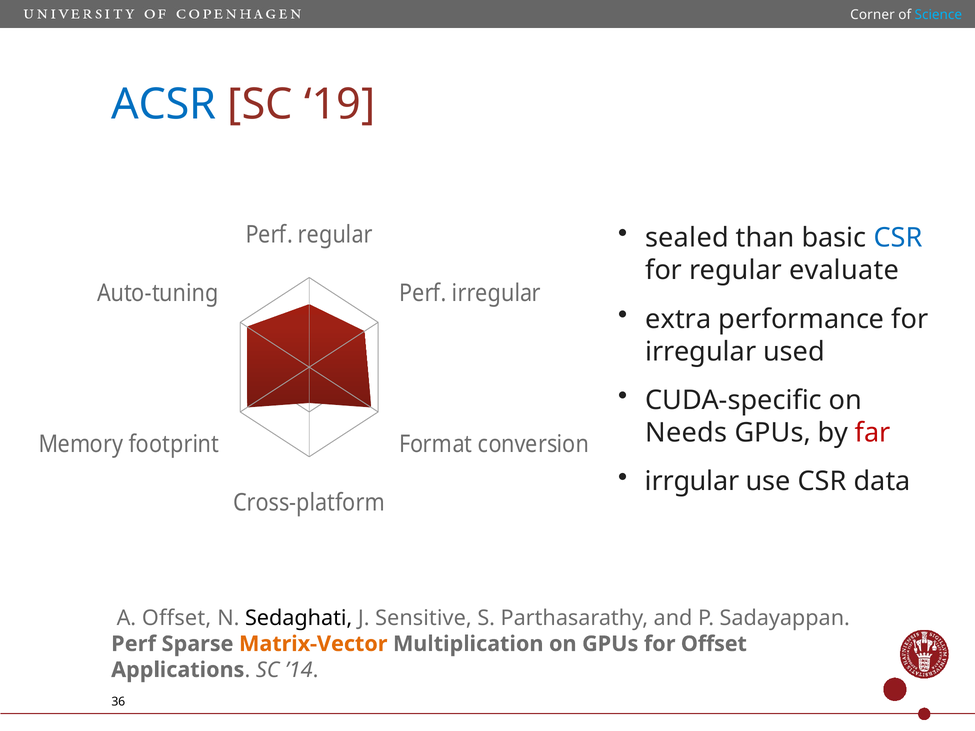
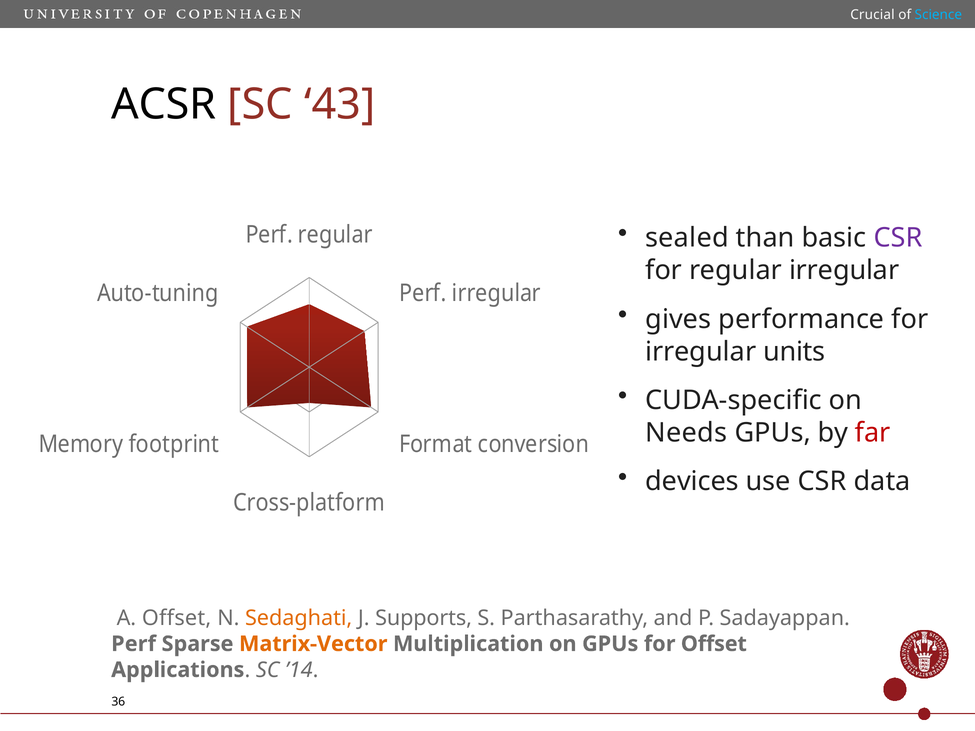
Corner: Corner -> Crucial
ACSR colour: blue -> black
19: 19 -> 43
CSR at (898, 238) colour: blue -> purple
regular evaluate: evaluate -> irregular
extra: extra -> gives
used: used -> units
irrgular: irrgular -> devices
Sedaghati colour: black -> orange
Sensitive: Sensitive -> Supports
